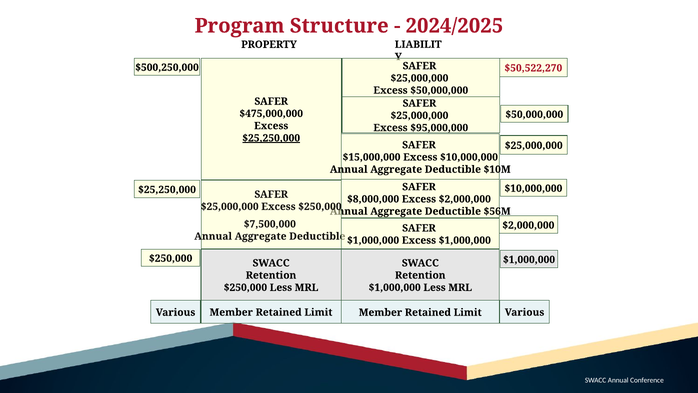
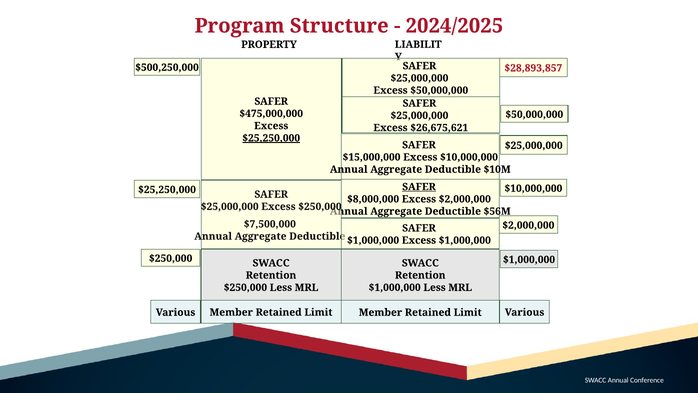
$50,522,270: $50,522,270 -> $28,893,857
$95,000,000: $95,000,000 -> $26,675,621
SAFER at (419, 187) underline: none -> present
